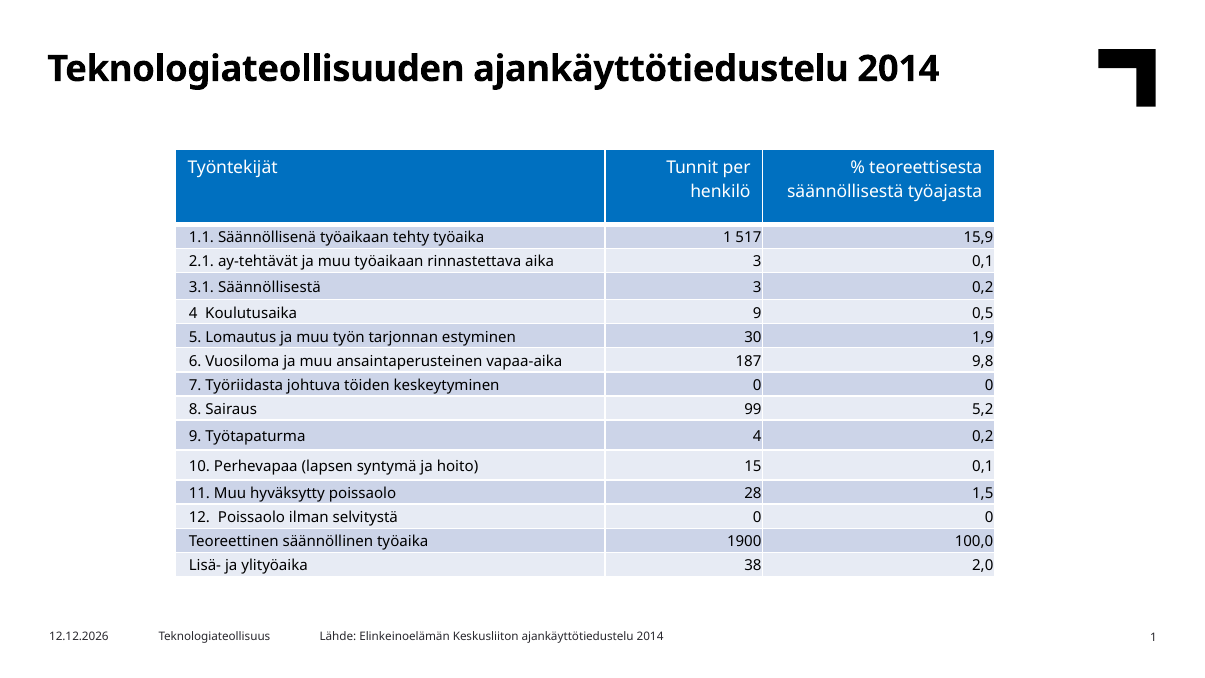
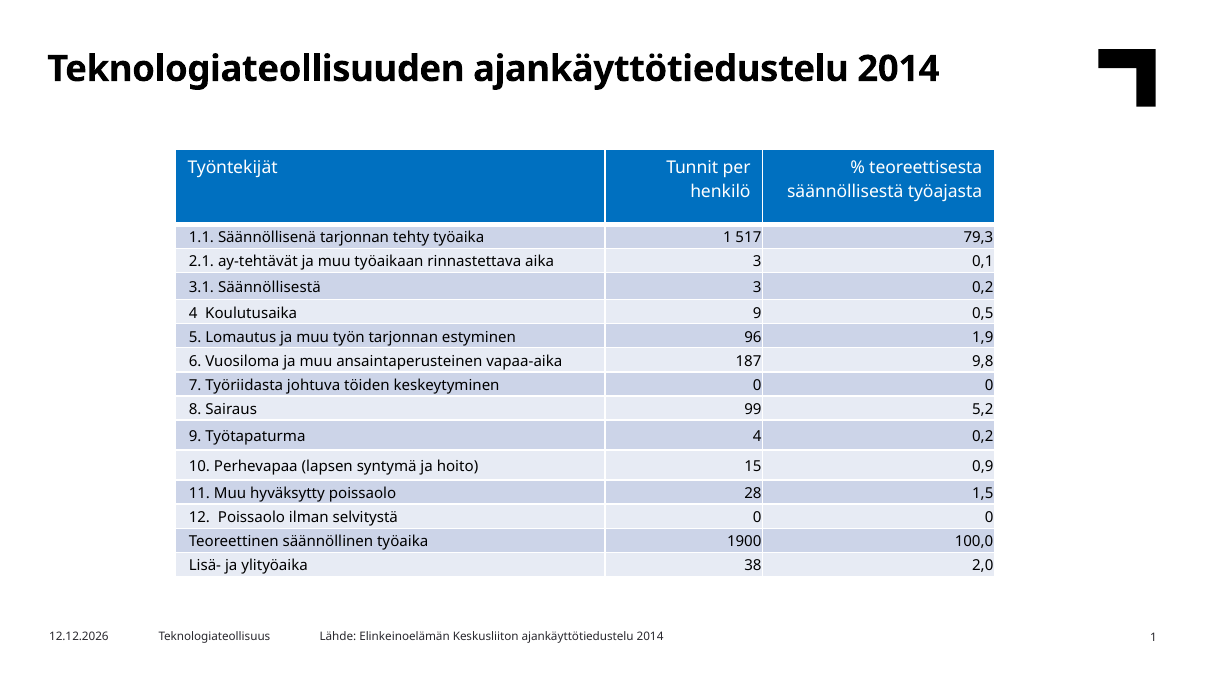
Säännöllisenä työaikaan: työaikaan -> tarjonnan
15,9: 15,9 -> 79,3
30: 30 -> 96
15 0,1: 0,1 -> 0,9
